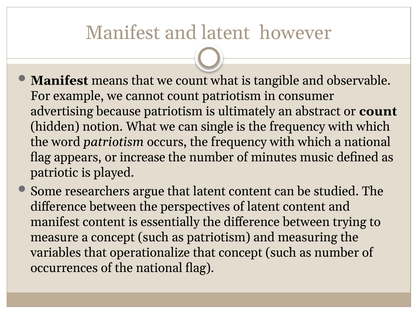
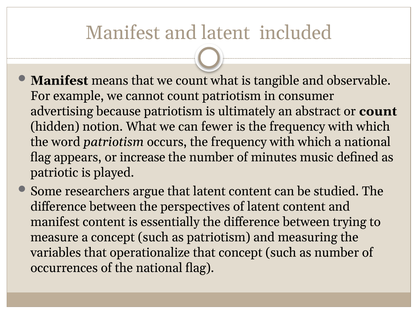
however: however -> included
single: single -> fewer
